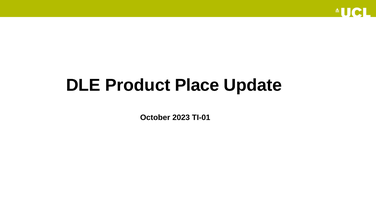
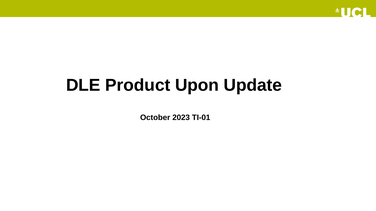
Place: Place -> Upon
